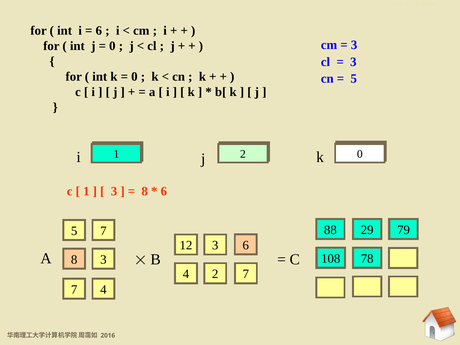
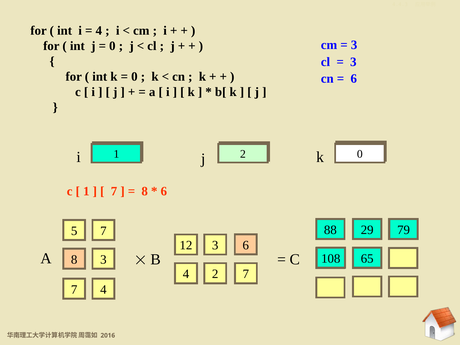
6 at (99, 31): 6 -> 4
5 at (354, 79): 5 -> 6
3 at (114, 191): 3 -> 7
78: 78 -> 65
